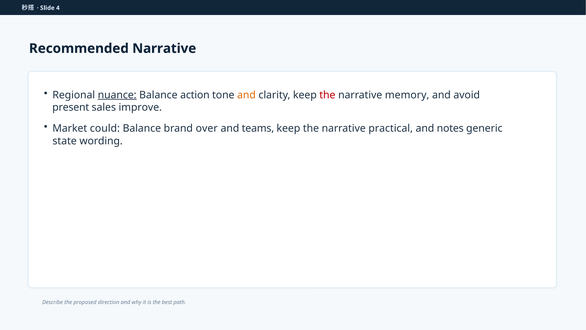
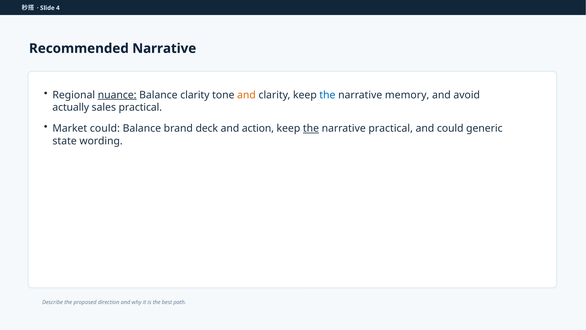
Balance action: action -> clarity
the at (327, 95) colour: red -> blue
present: present -> actually
sales improve: improve -> practical
over: over -> deck
teams: teams -> action
the at (311, 128) underline: none -> present
and notes: notes -> could
